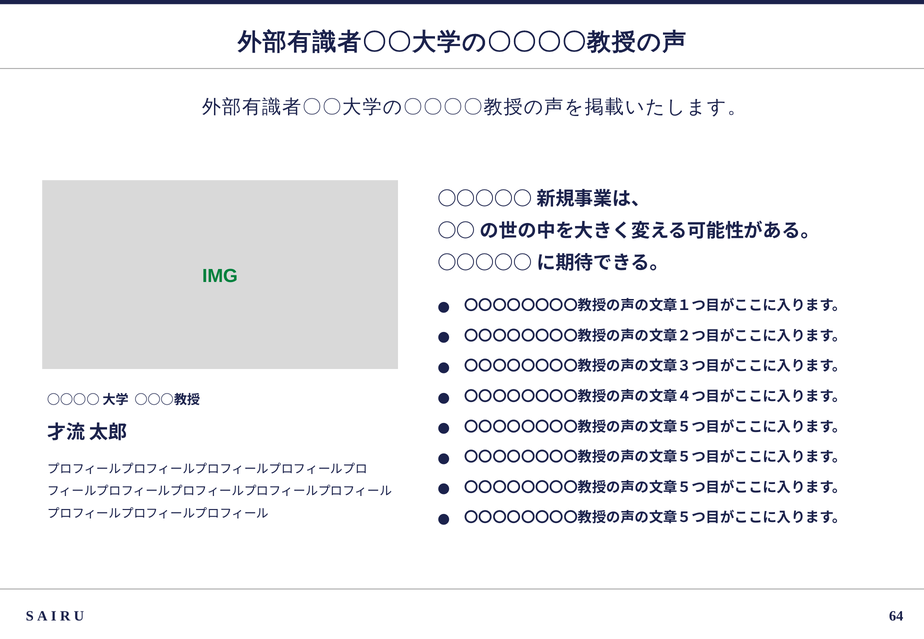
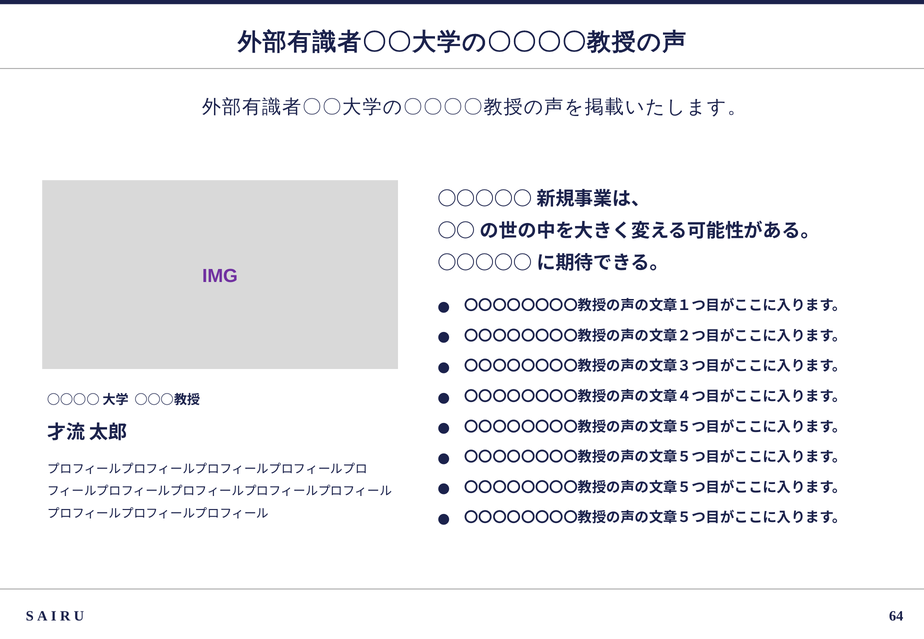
IMG colour: green -> purple
